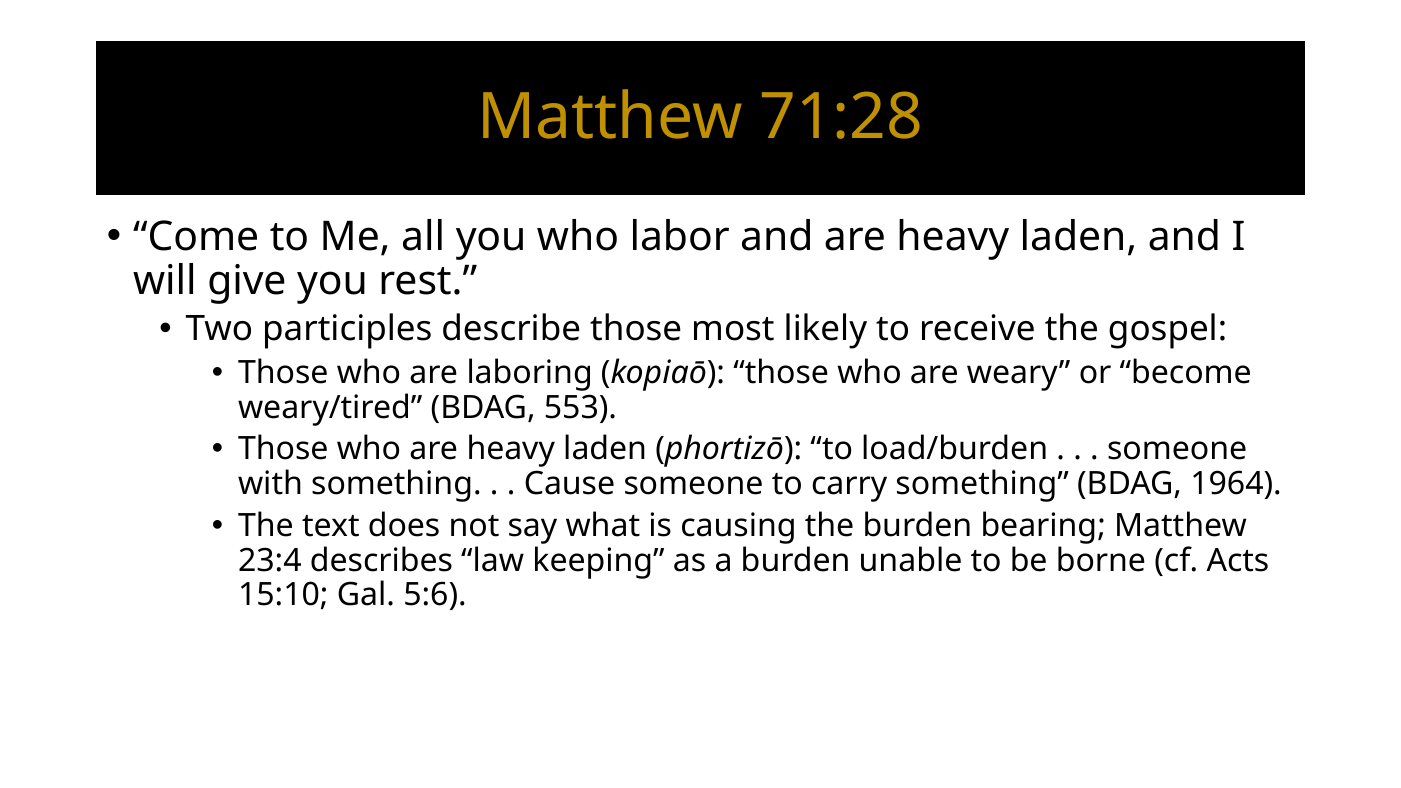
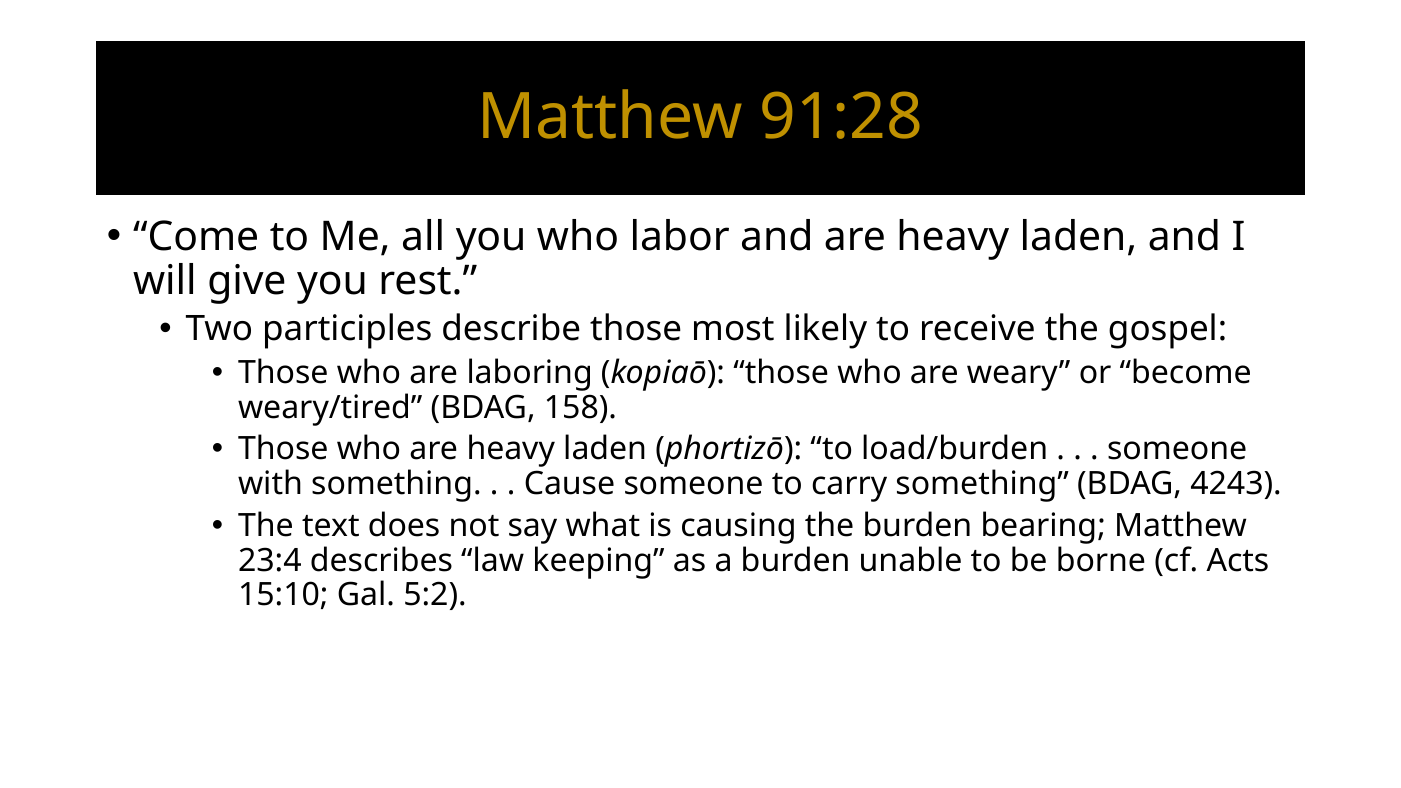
71:28: 71:28 -> 91:28
553: 553 -> 158
1964: 1964 -> 4243
5:6: 5:6 -> 5:2
